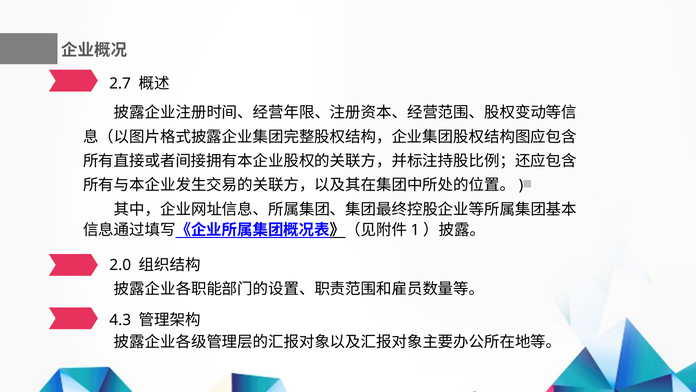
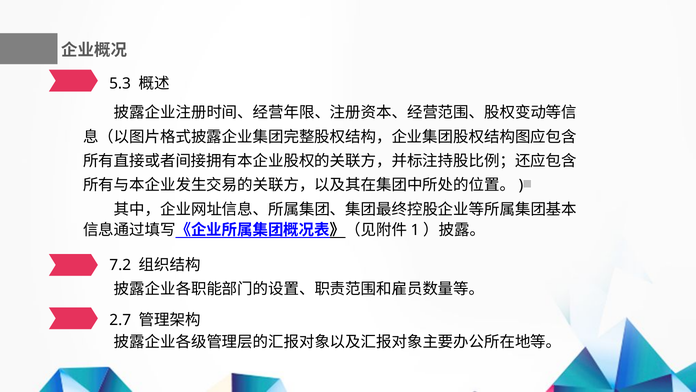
2.7: 2.7 -> 5.3
2.0: 2.0 -> 7.2
4.3: 4.3 -> 2.7
